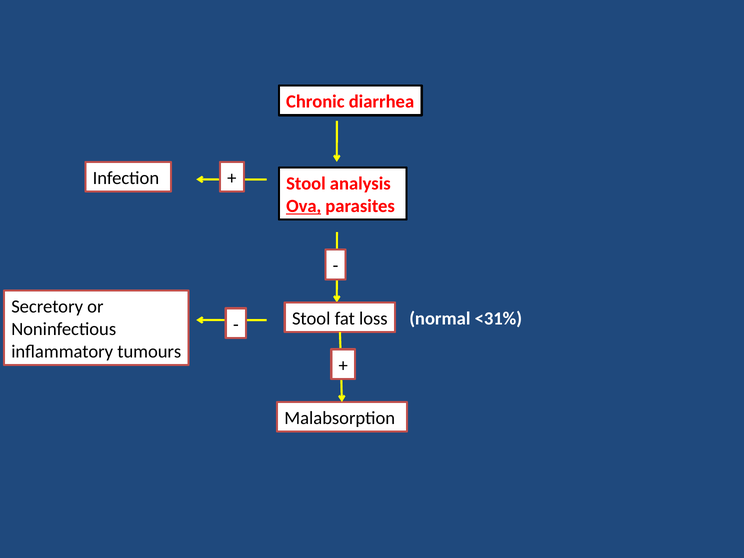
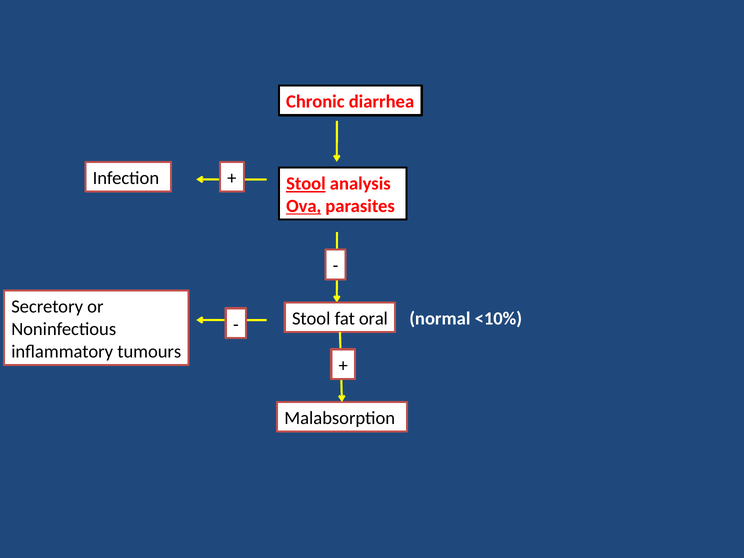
Stool at (306, 184) underline: none -> present
loss: loss -> oral
<31%: <31% -> <10%
